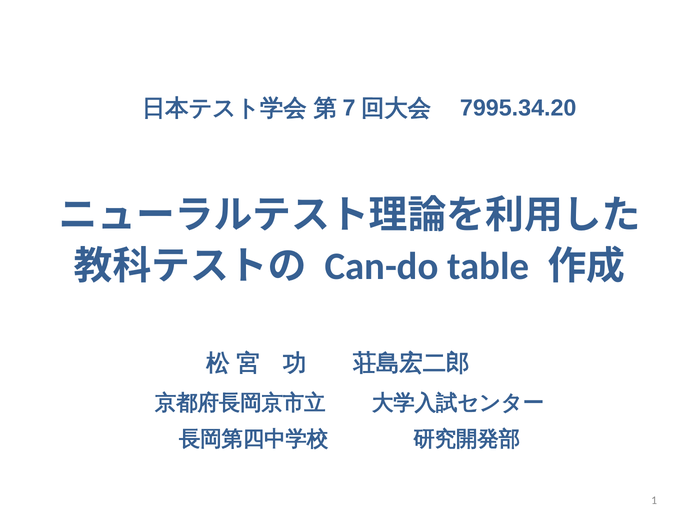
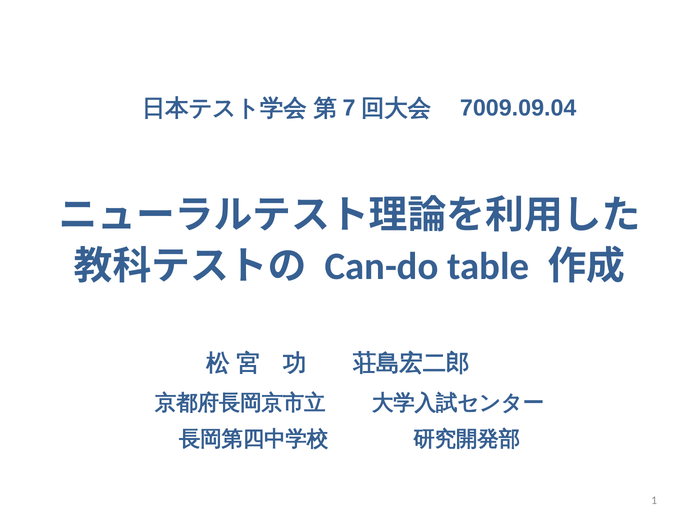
7995.34.20: 7995.34.20 -> 7009.09.04
